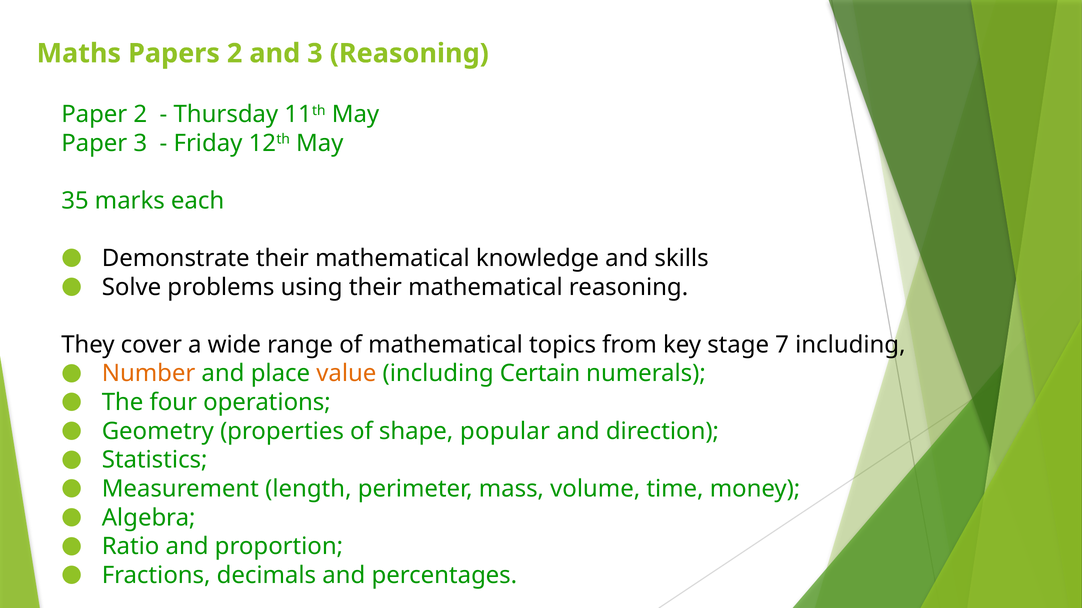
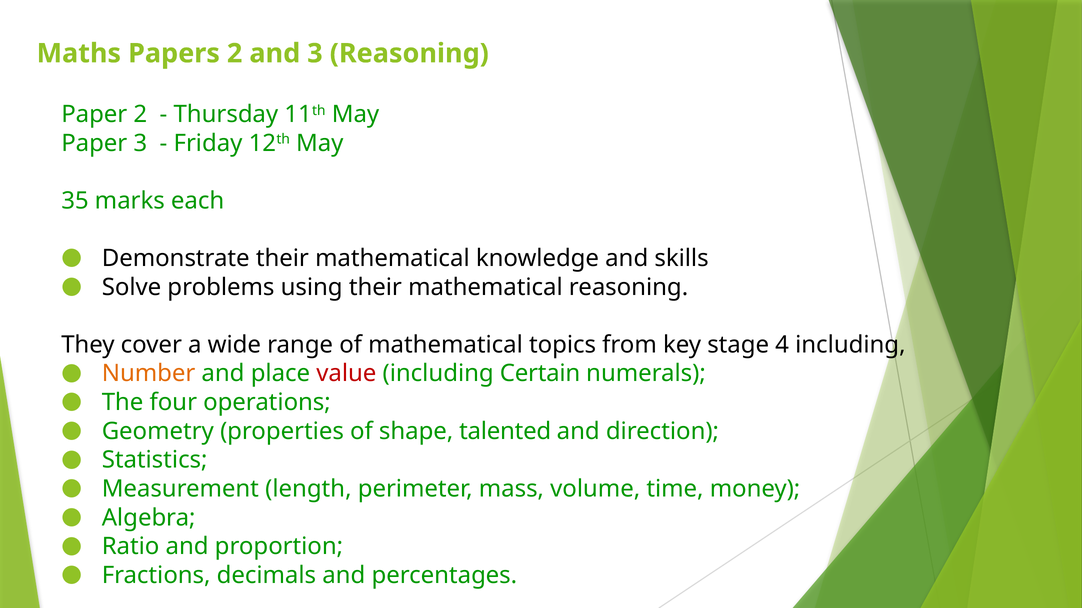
7: 7 -> 4
value colour: orange -> red
popular: popular -> talented
